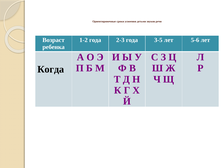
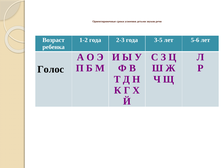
Когда: Когда -> Голос
